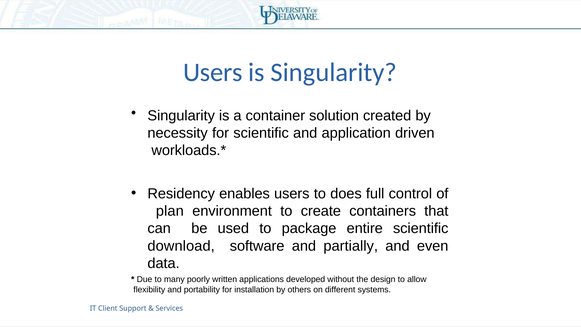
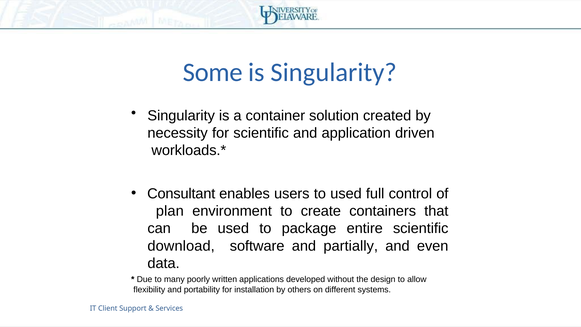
Users at (213, 72): Users -> Some
Residency: Residency -> Consultant
to does: does -> used
